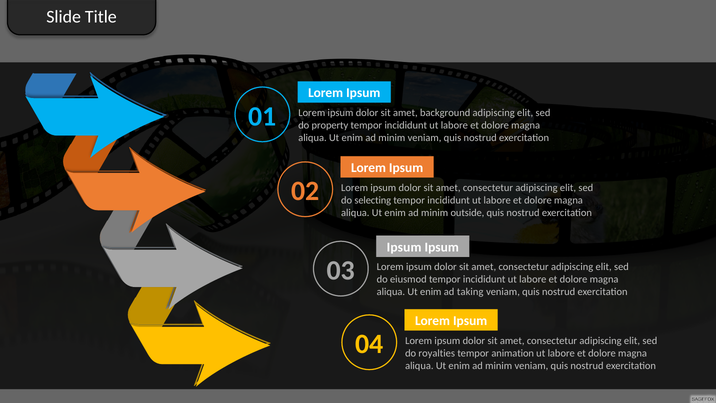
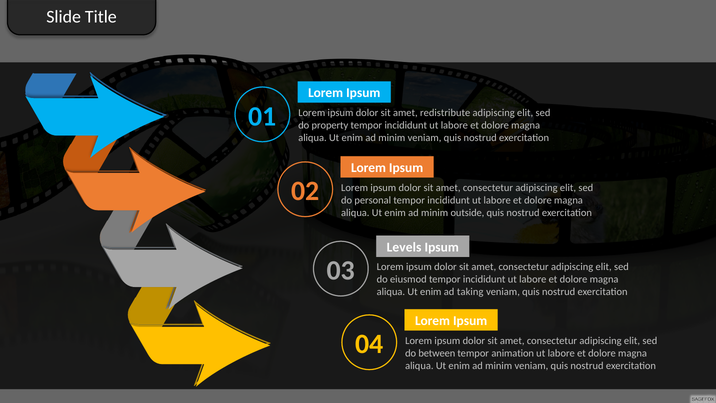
background: background -> redistribute
selecting: selecting -> personal
Ipsum at (404, 247): Ipsum -> Levels
royalties: royalties -> between
